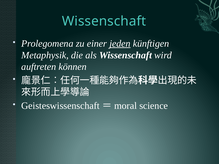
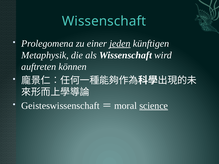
science underline: none -> present
